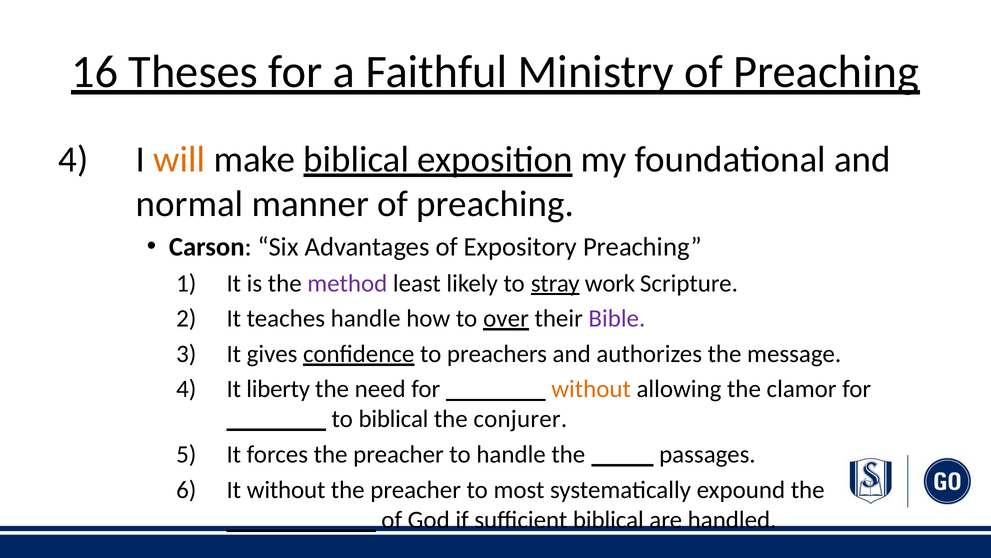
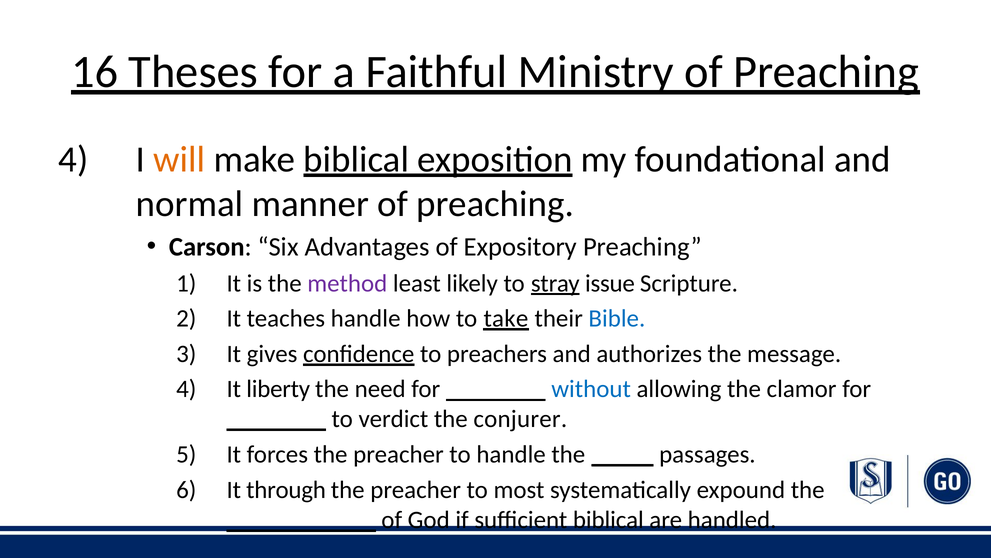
work: work -> issue
over: over -> take
Bible colour: purple -> blue
without at (591, 389) colour: orange -> blue
to biblical: biblical -> verdict
It without: without -> through
